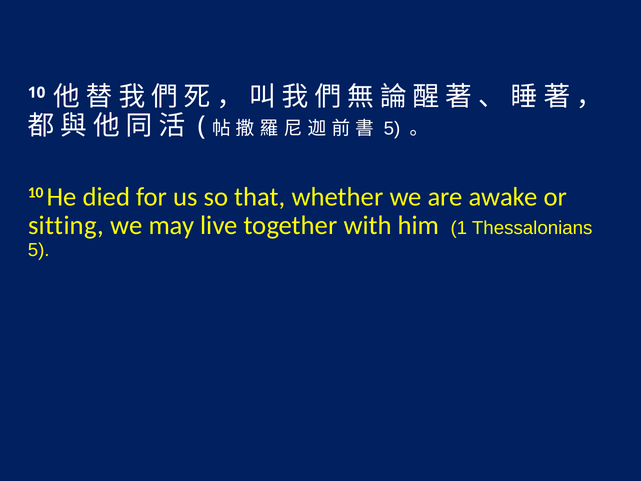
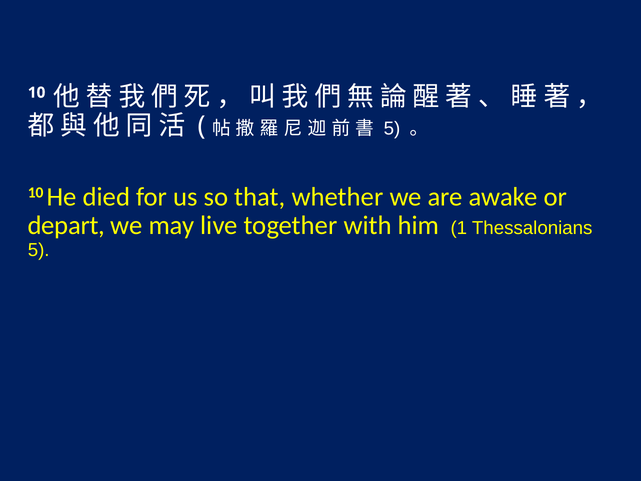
sitting: sitting -> depart
